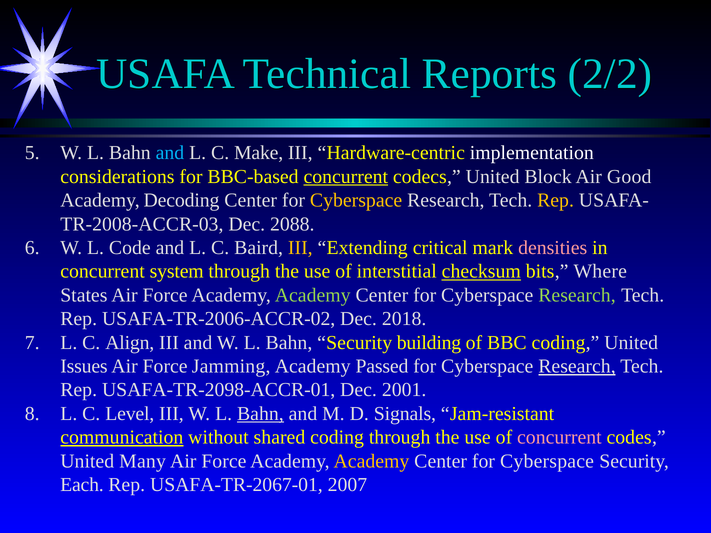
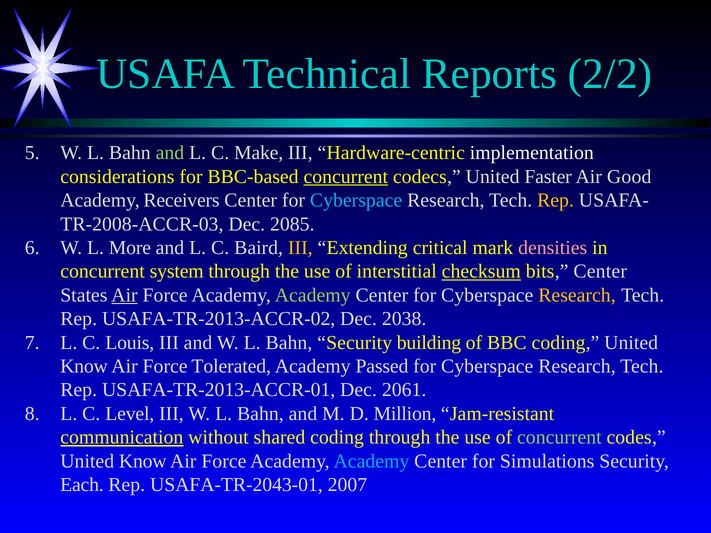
and at (170, 153) colour: light blue -> light green
Block: Block -> Faster
Decoding: Decoding -> Receivers
Cyberspace at (356, 200) colour: yellow -> light blue
2088: 2088 -> 2085
Code: Code -> More
bits Where: Where -> Center
Air at (125, 295) underline: none -> present
Research at (577, 295) colour: light green -> yellow
USAFA-TR-2006-ACCR-02: USAFA-TR-2006-ACCR-02 -> USAFA-TR-2013-ACCR-02
2018: 2018 -> 2038
Align: Align -> Louis
Issues at (84, 366): Issues -> Know
Jamming: Jamming -> Tolerated
Research at (577, 366) underline: present -> none
USAFA-TR-2098-ACCR-01: USAFA-TR-2098-ACCR-01 -> USAFA-TR-2013-ACCR-01
2001: 2001 -> 2061
Bahn at (260, 414) underline: present -> none
Signals: Signals -> Million
concurrent at (559, 438) colour: pink -> light green
Many at (143, 461): Many -> Know
Academy at (371, 461) colour: yellow -> light blue
Cyberspace at (547, 461): Cyberspace -> Simulations
USAFA-TR-2067-01: USAFA-TR-2067-01 -> USAFA-TR-2043-01
